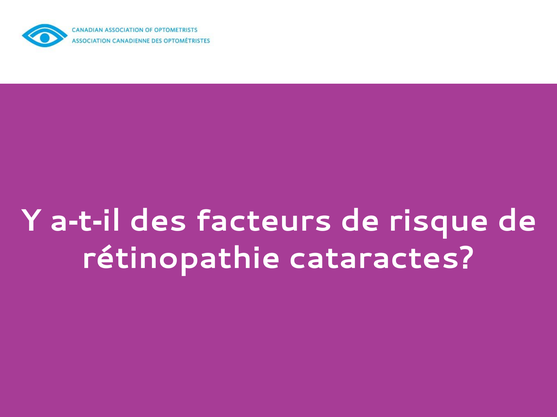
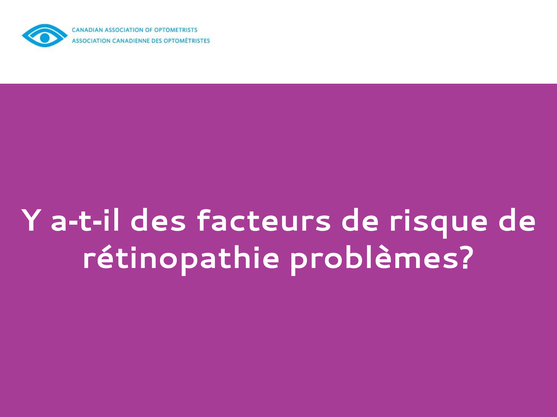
cataractes: cataractes -> problèmes
